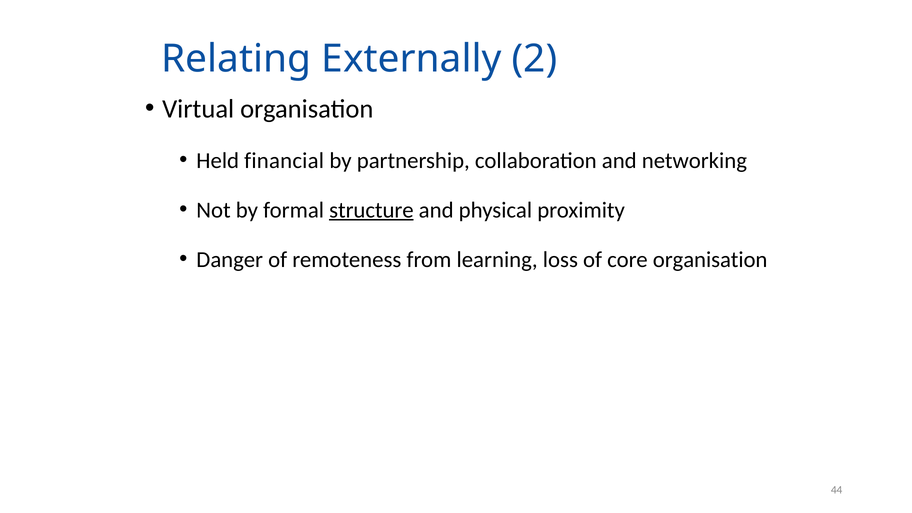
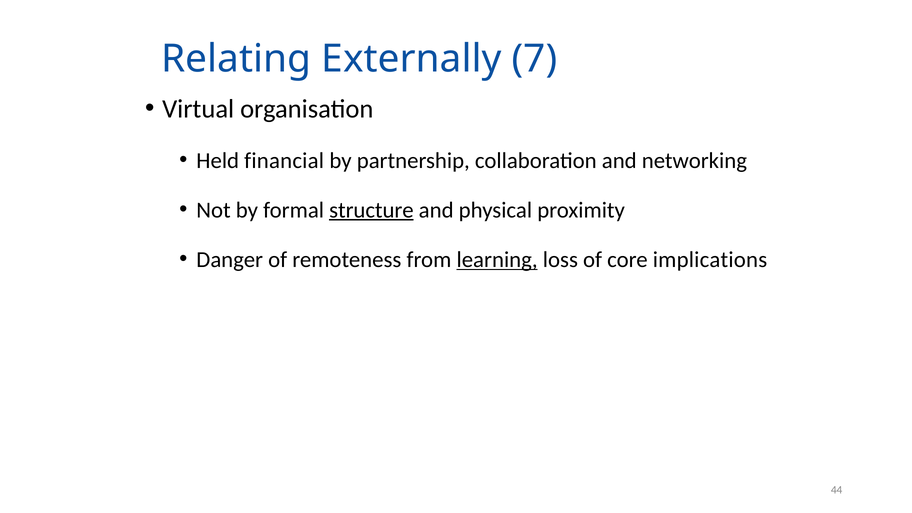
2: 2 -> 7
learning underline: none -> present
core organisation: organisation -> implications
